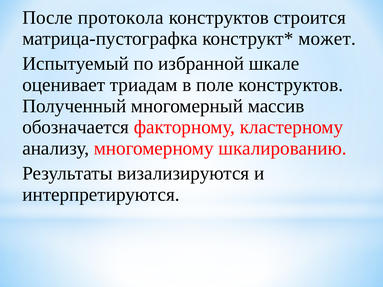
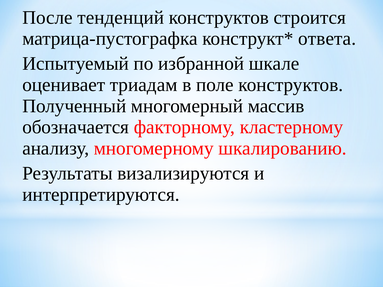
протокола: протокола -> тенденций
может: может -> ответа
